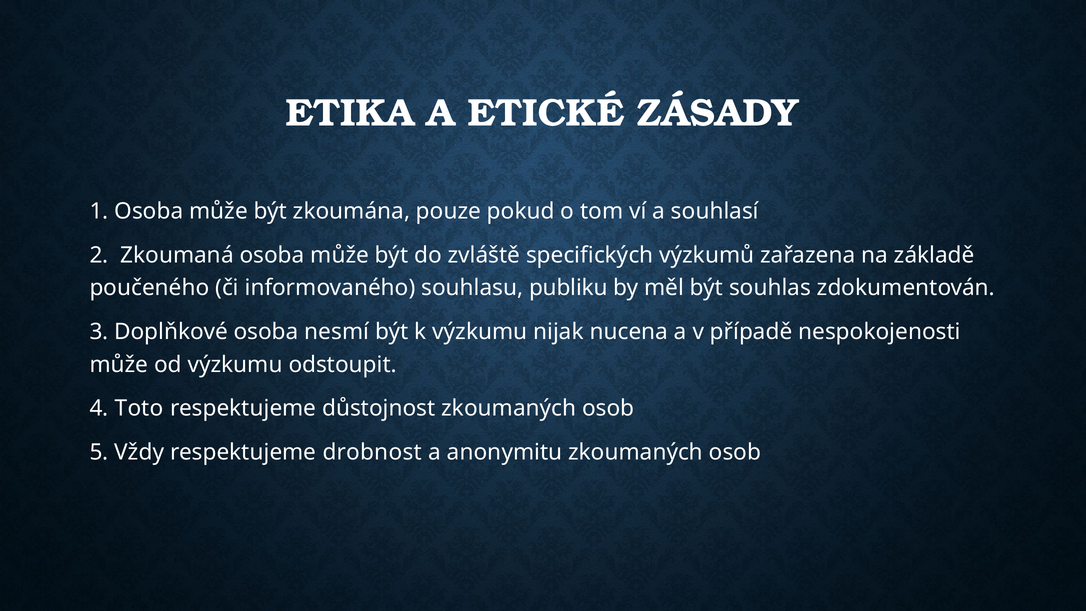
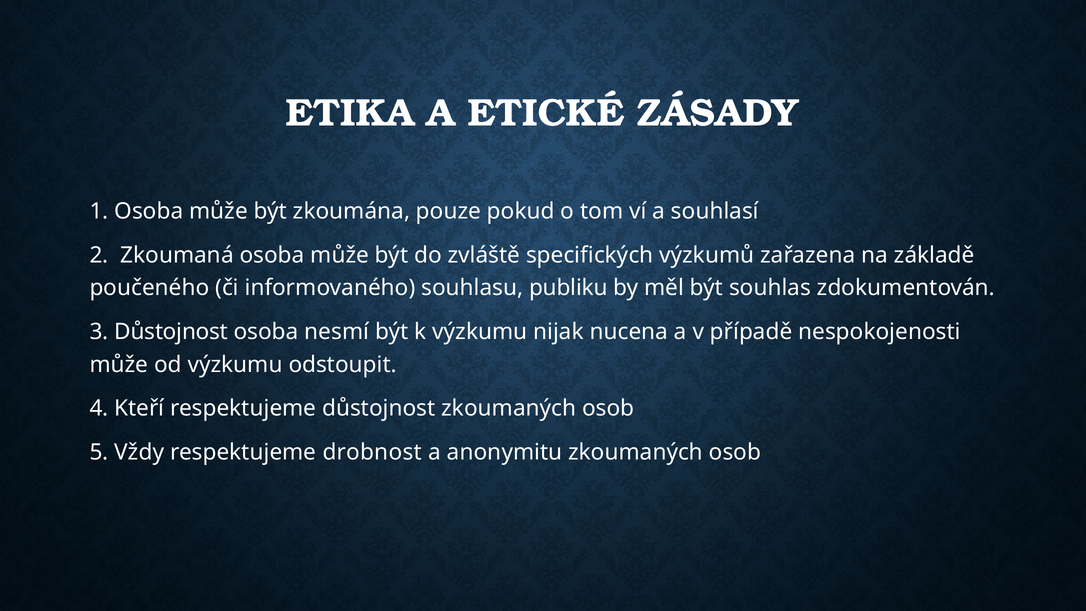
3 Doplňkové: Doplňkové -> Důstojnost
Toto: Toto -> Kteří
